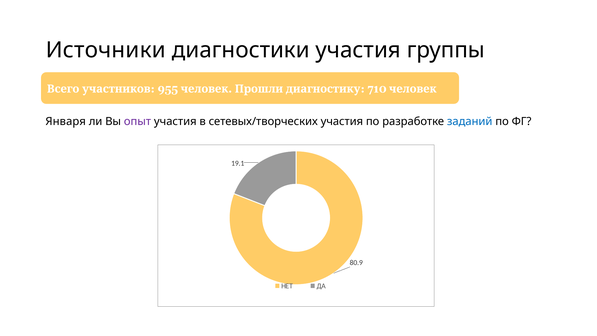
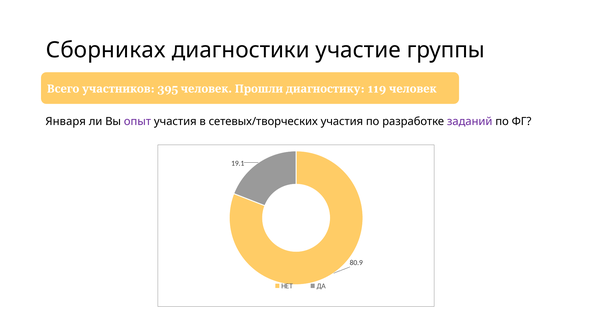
Источники: Источники -> Сборниках
диагностики участия: участия -> участие
955: 955 -> 395
710: 710 -> 119
заданий colour: blue -> purple
